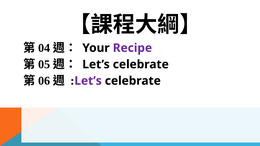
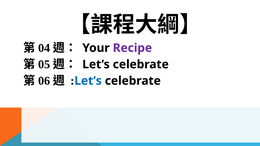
Let’s at (88, 81) colour: purple -> blue
